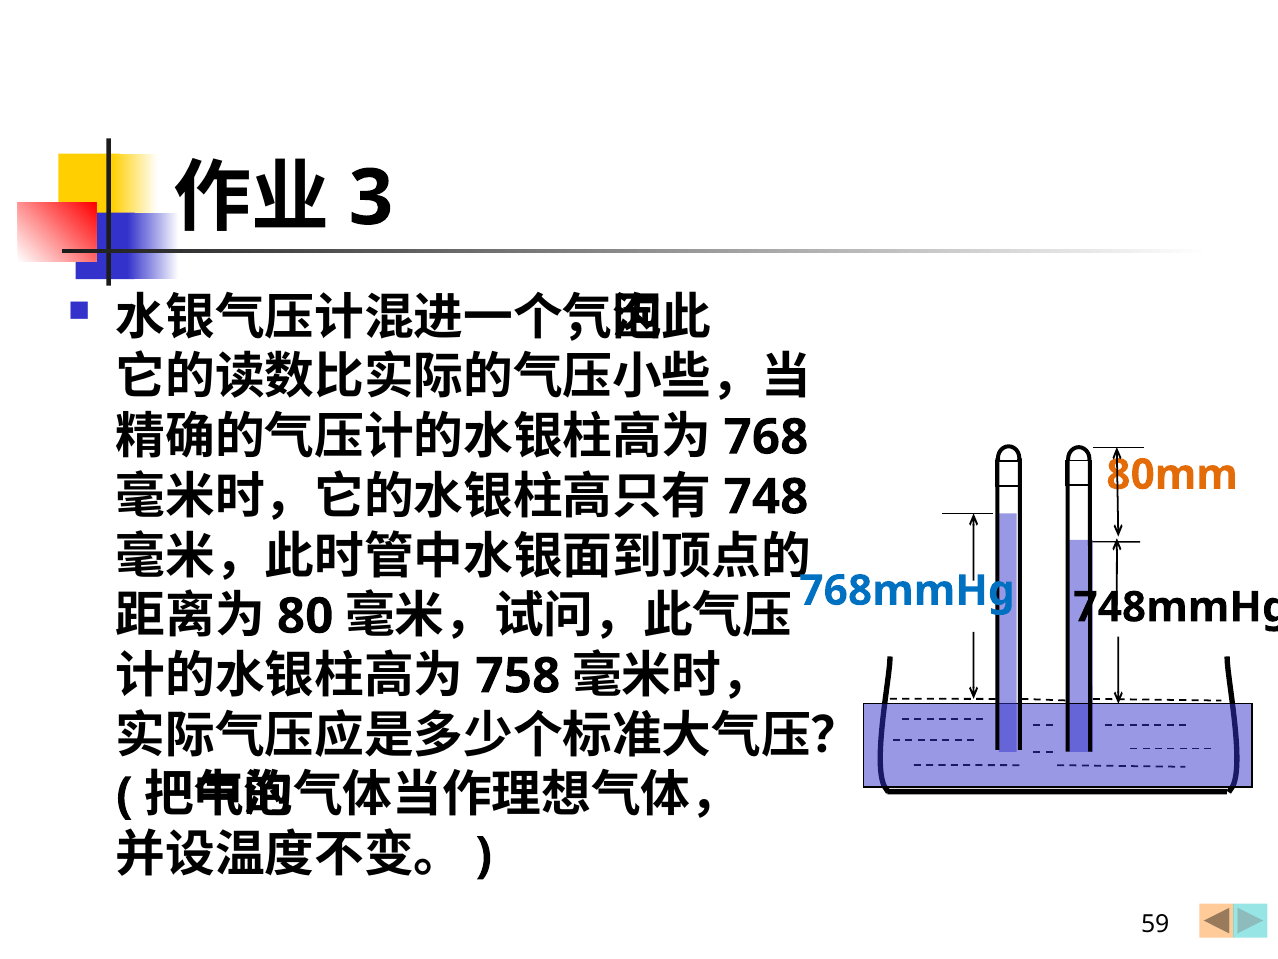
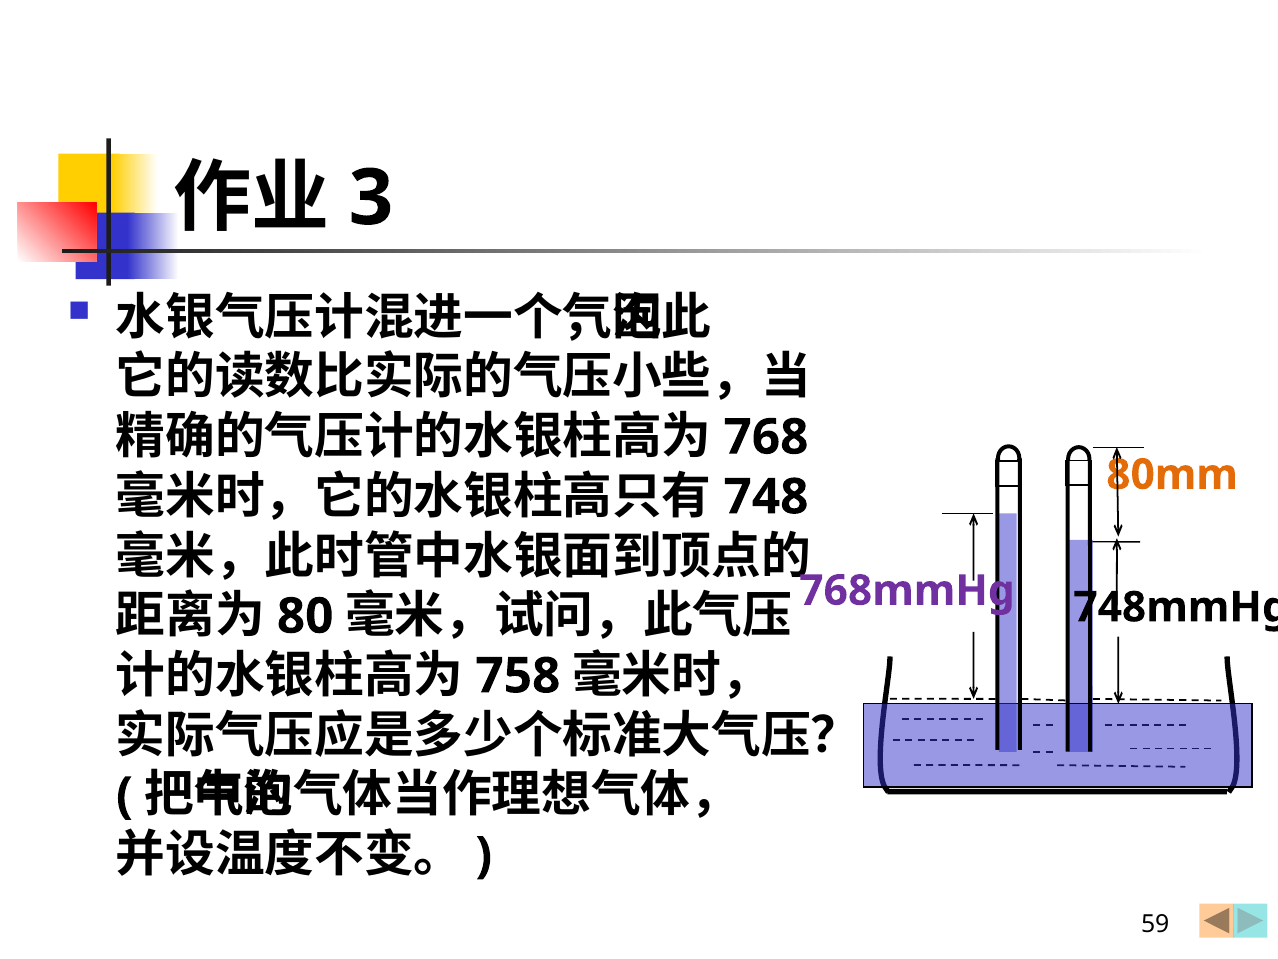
768mmHg colour: blue -> purple
